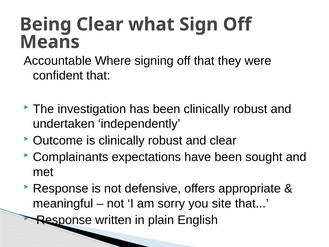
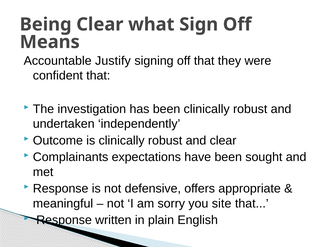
Where: Where -> Justify
